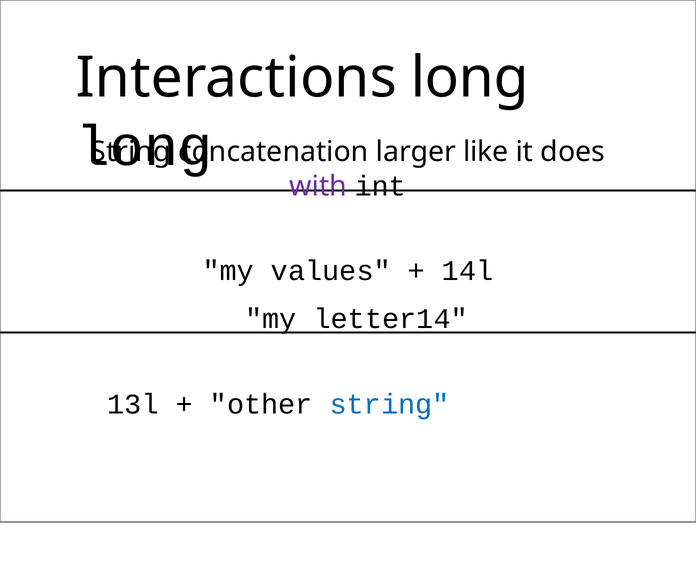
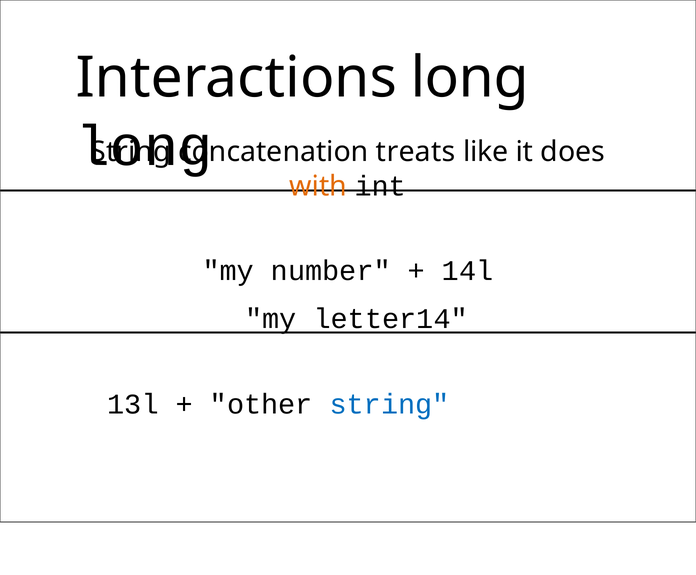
larger: larger -> treats
with colour: purple -> orange
values: values -> number
